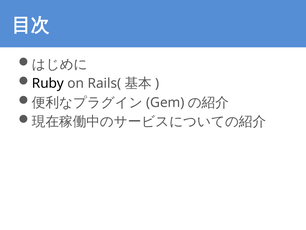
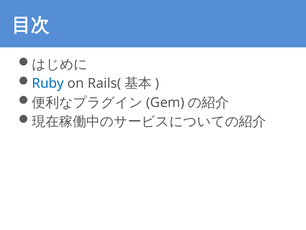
Ruby colour: black -> blue
